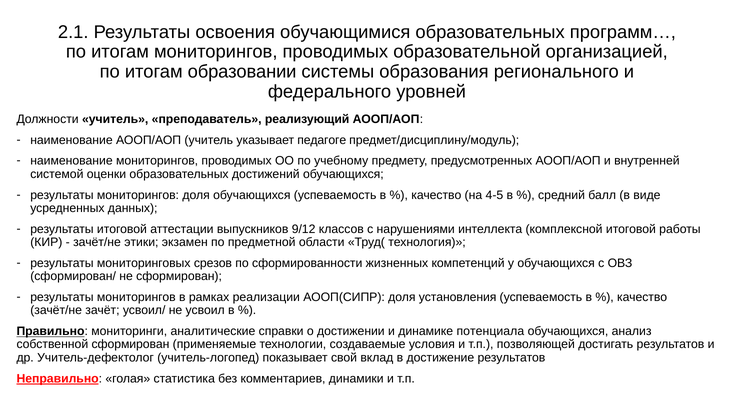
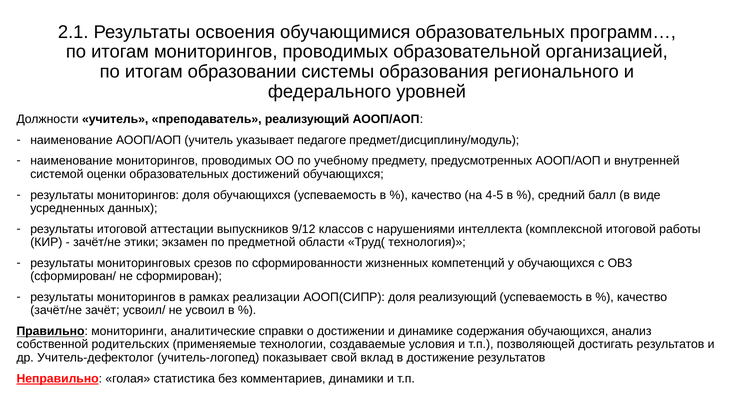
доля установления: установления -> реализующий
потенциала: потенциала -> содержания
собственной сформирован: сформирован -> родительских
